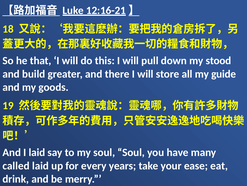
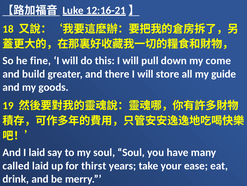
that: that -> fine
stood: stood -> come
every: every -> thirst
